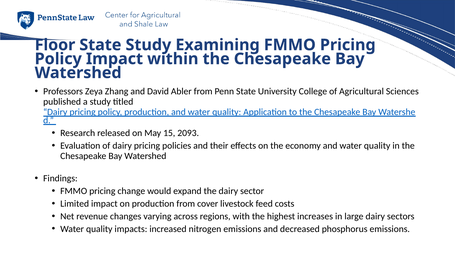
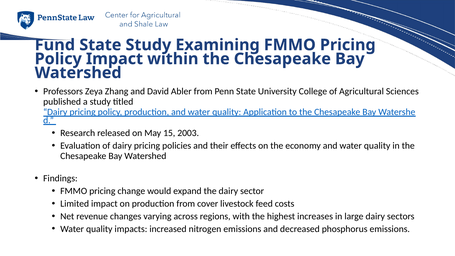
Floor: Floor -> Fund
2093: 2093 -> 2003
